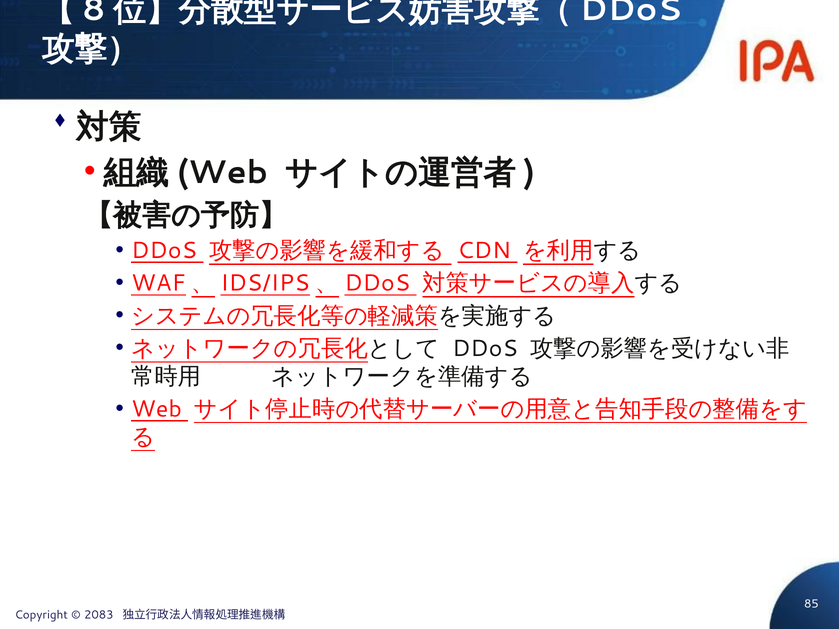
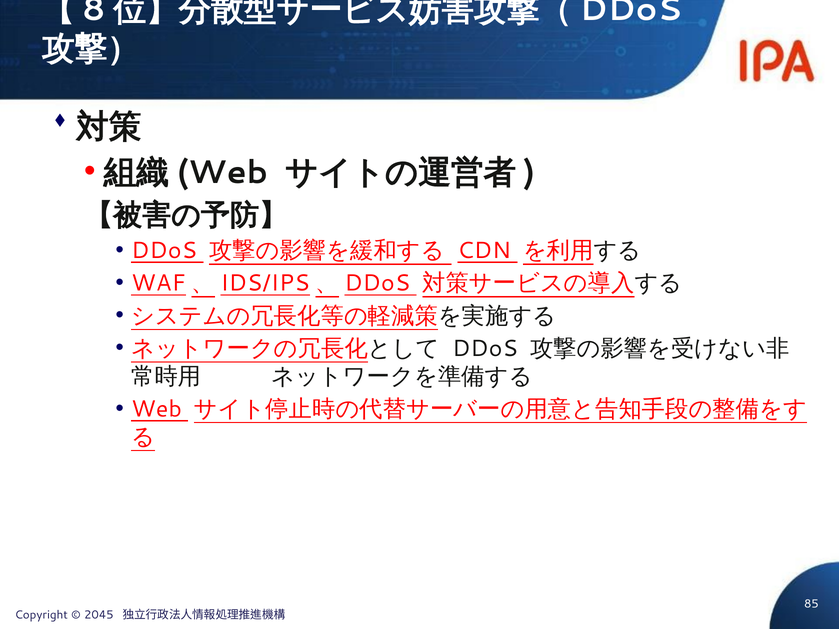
2083: 2083 -> 2045
